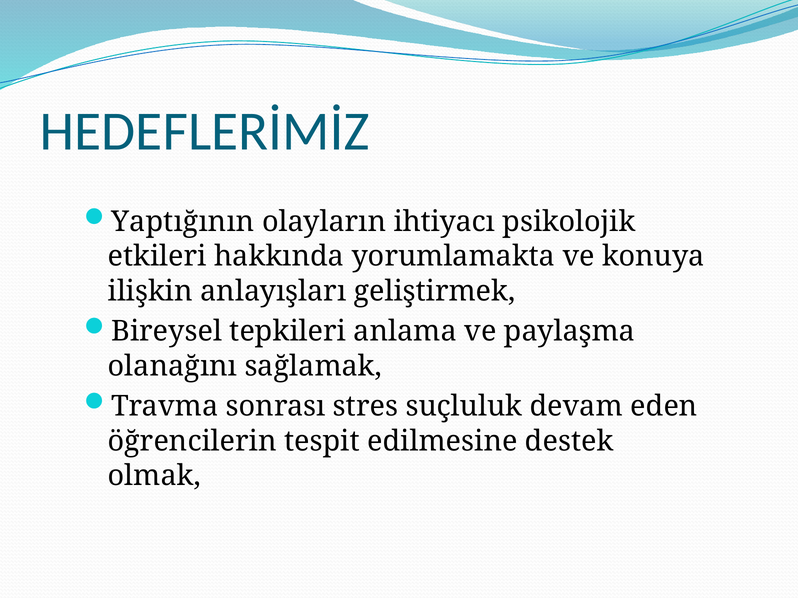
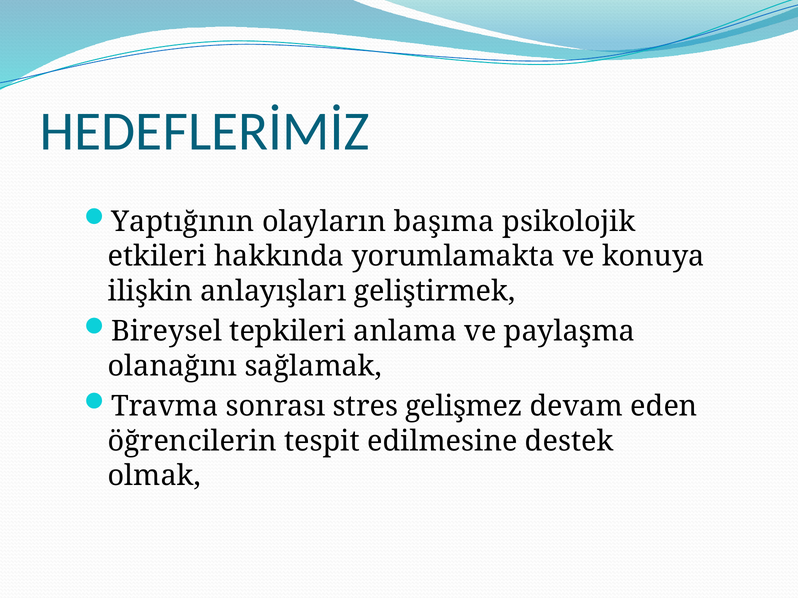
ihtiyacı: ihtiyacı -> başıma
suçluluk: suçluluk -> gelişmez
